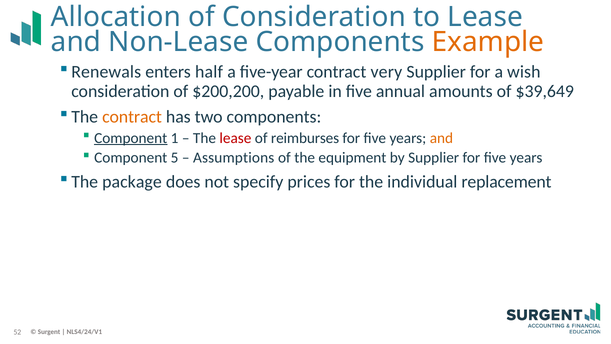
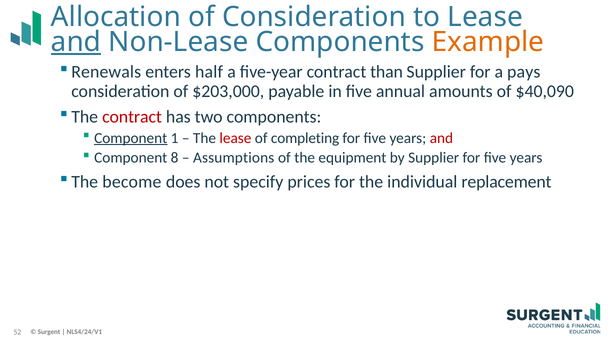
and at (76, 42) underline: none -> present
very: very -> than
wish: wish -> pays
$200,200: $200,200 -> $203,000
$39,649: $39,649 -> $40,090
contract at (132, 117) colour: orange -> red
reimburses: reimburses -> completing
and at (441, 138) colour: orange -> red
5: 5 -> 8
package: package -> become
